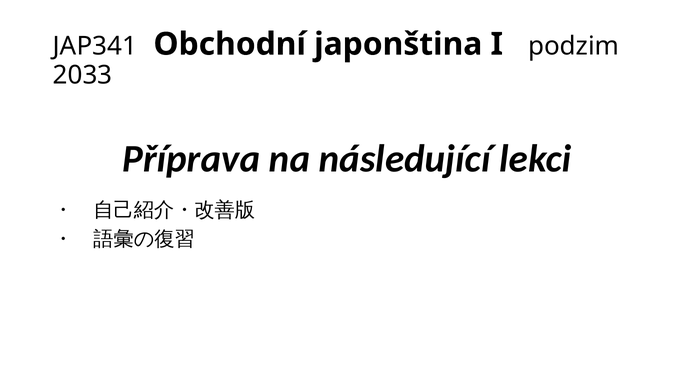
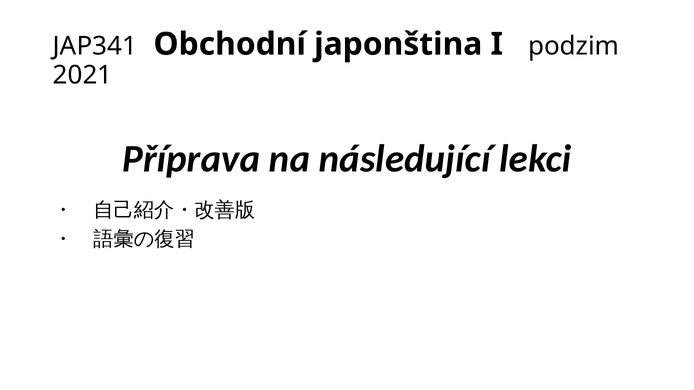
2033: 2033 -> 2021
